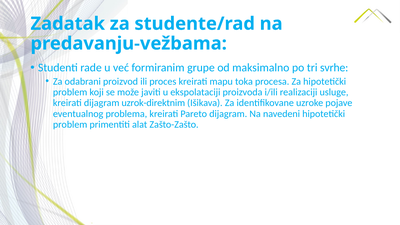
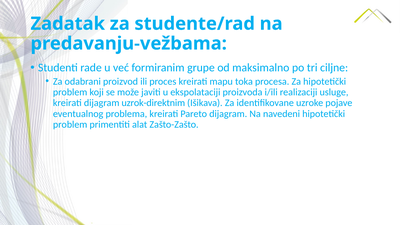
svrhe: svrhe -> ciljne
